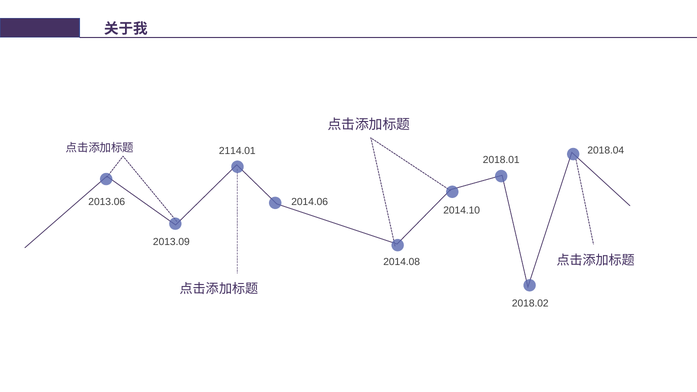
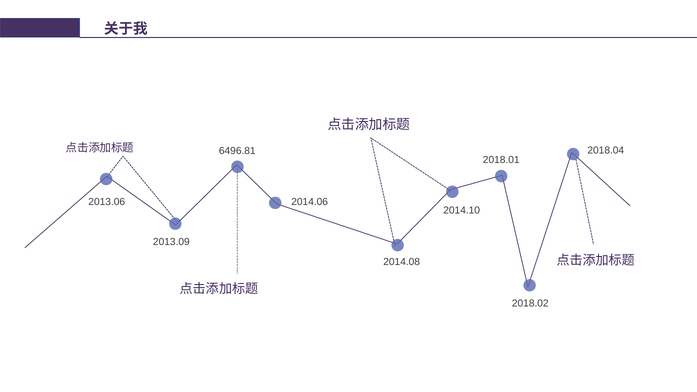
2114.01: 2114.01 -> 6496.81
